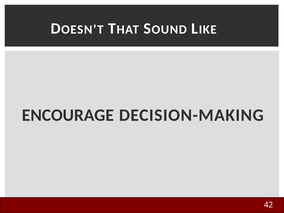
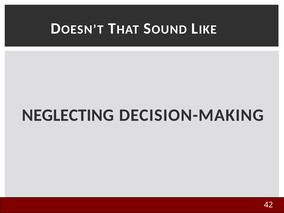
ENCOURAGE: ENCOURAGE -> NEGLECTING
